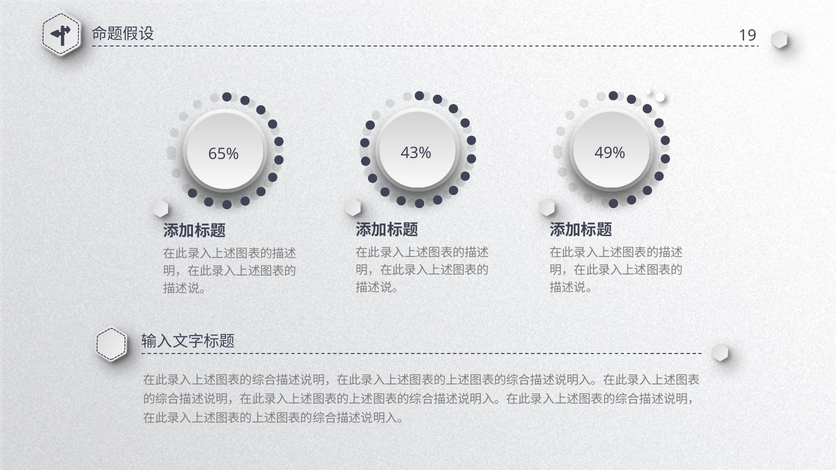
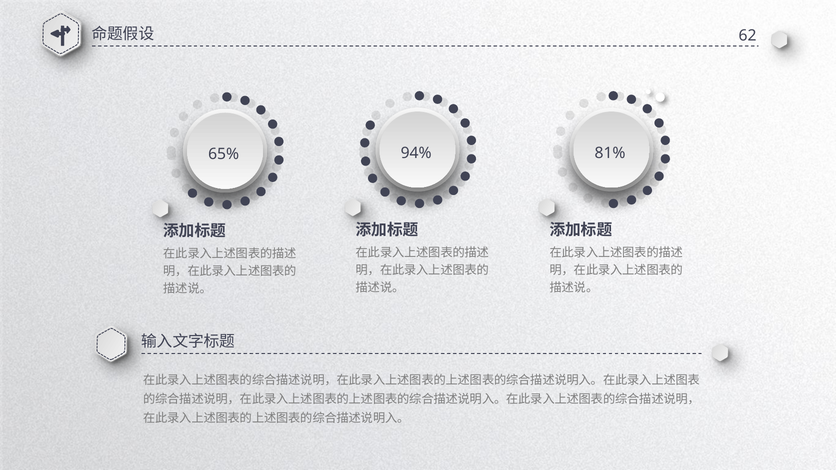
19: 19 -> 62
43%: 43% -> 94%
49%: 49% -> 81%
